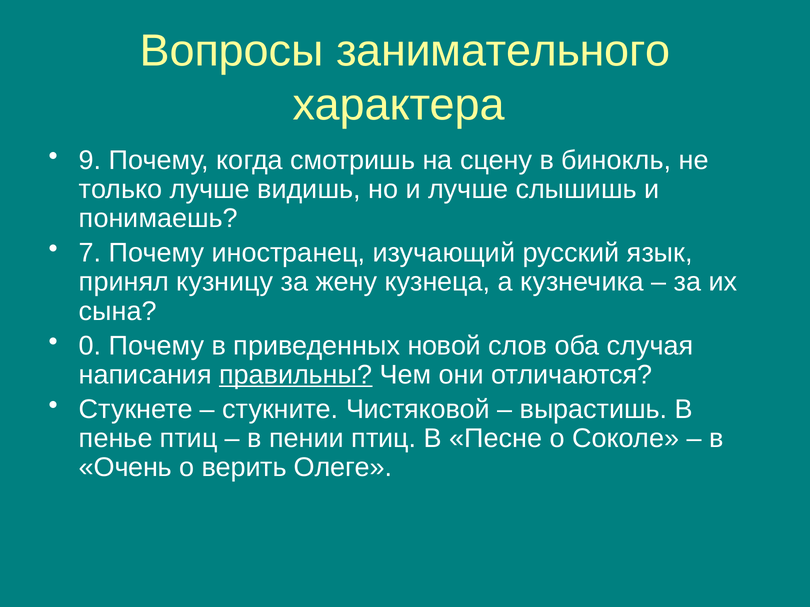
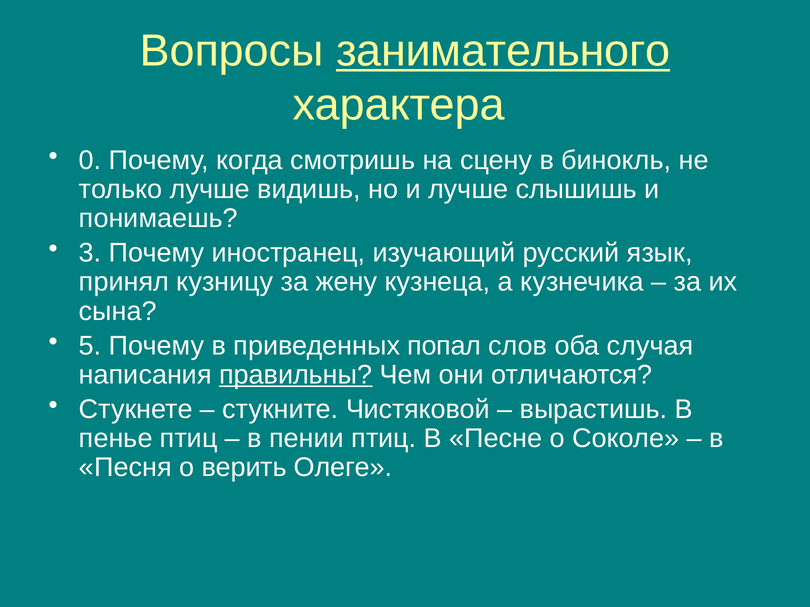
занимательного underline: none -> present
9: 9 -> 0
7: 7 -> 3
0: 0 -> 5
новой: новой -> попал
Очень: Очень -> Песня
